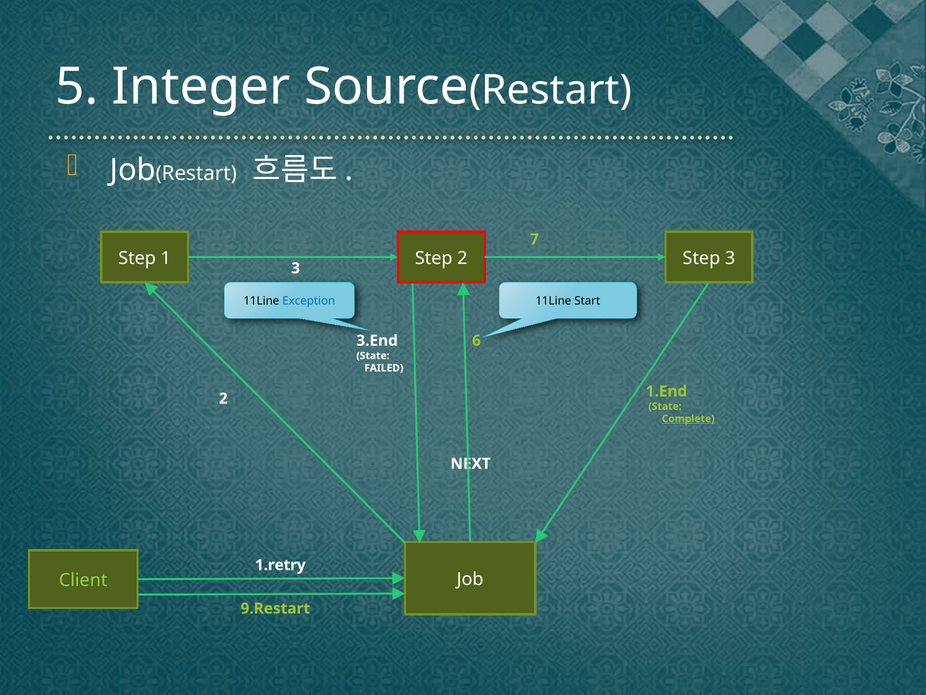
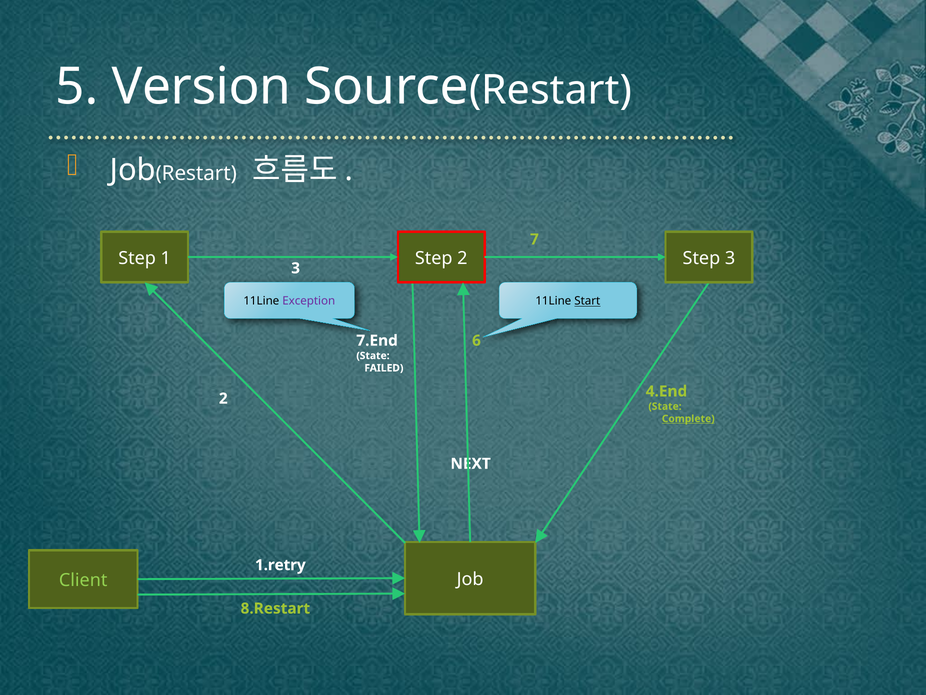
Integer: Integer -> Version
Exception colour: blue -> purple
Start underline: none -> present
3.End: 3.End -> 7.End
1.End: 1.End -> 4.End
9.Restart: 9.Restart -> 8.Restart
